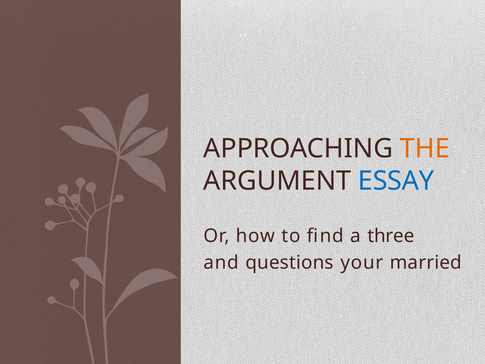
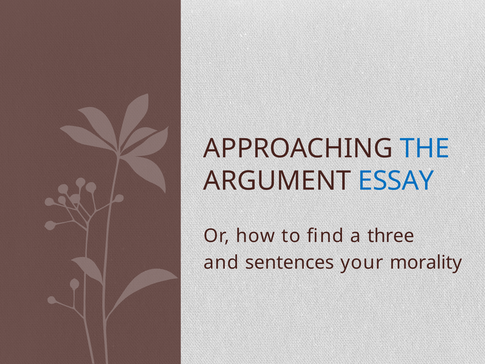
THE colour: orange -> blue
questions: questions -> sentences
married: married -> morality
